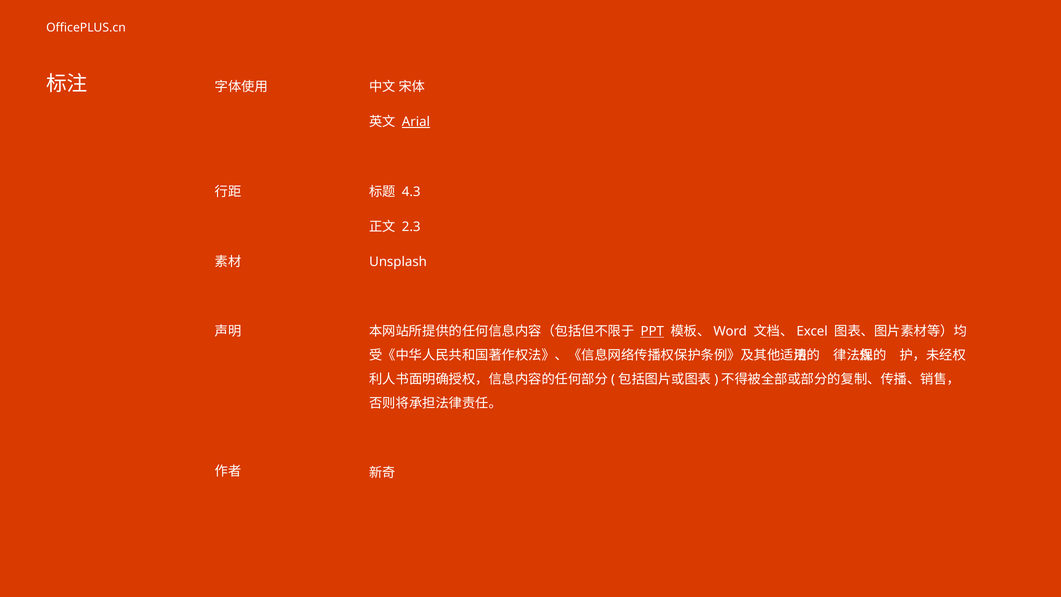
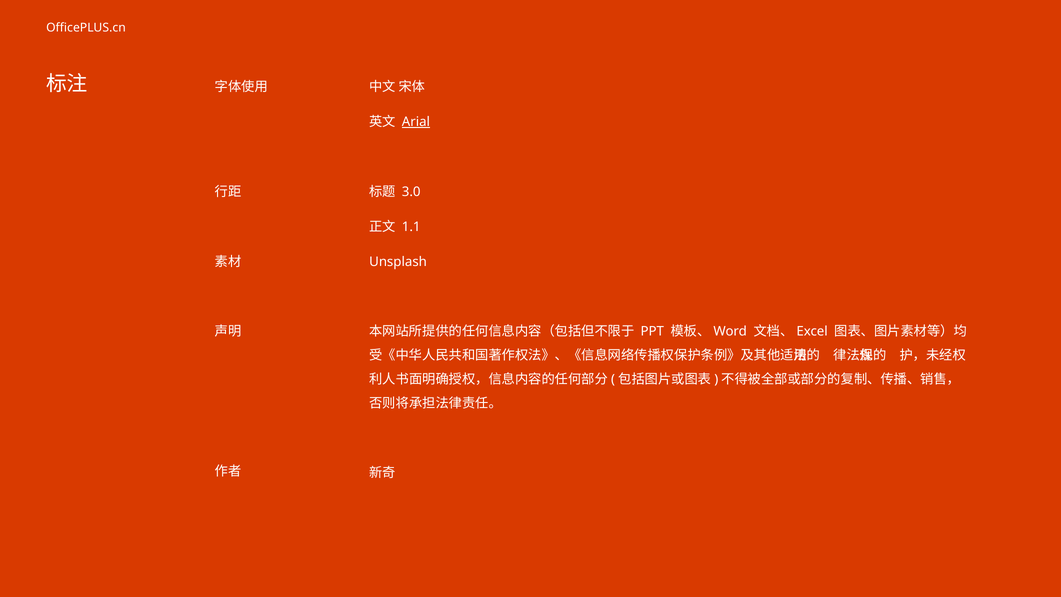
4.3: 4.3 -> 3.0
2.3: 2.3 -> 1.1
PPT underline: present -> none
